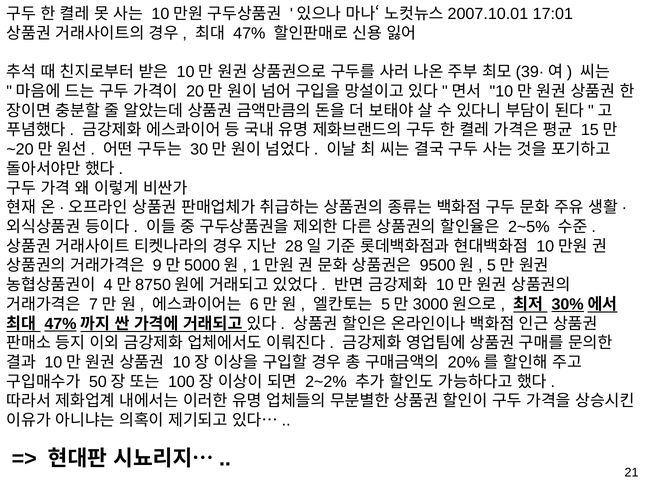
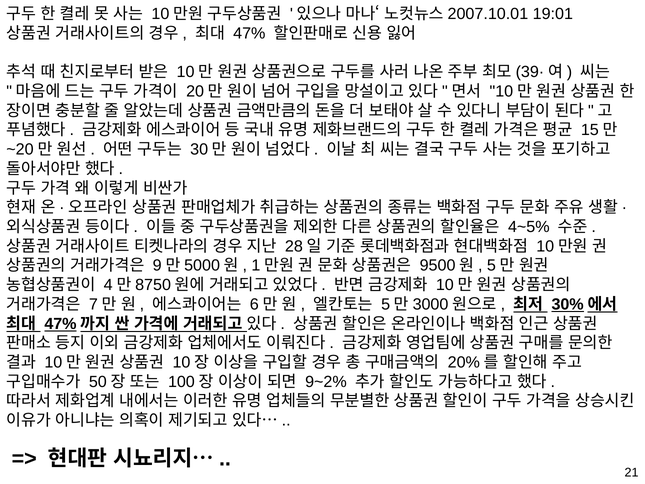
17:01: 17:01 -> 19:01
2~5%: 2~5% -> 4~5%
2~2%: 2~2% -> 9~2%
